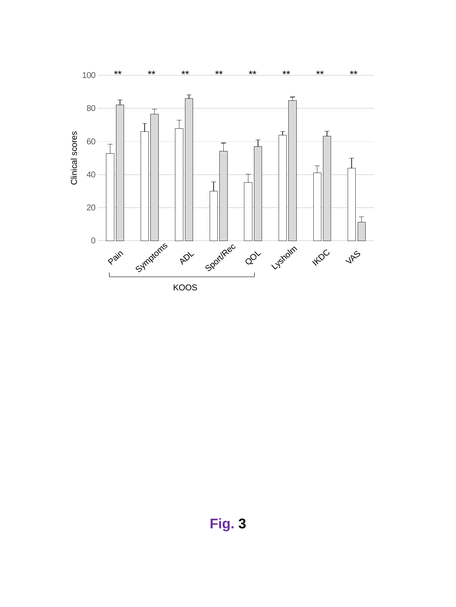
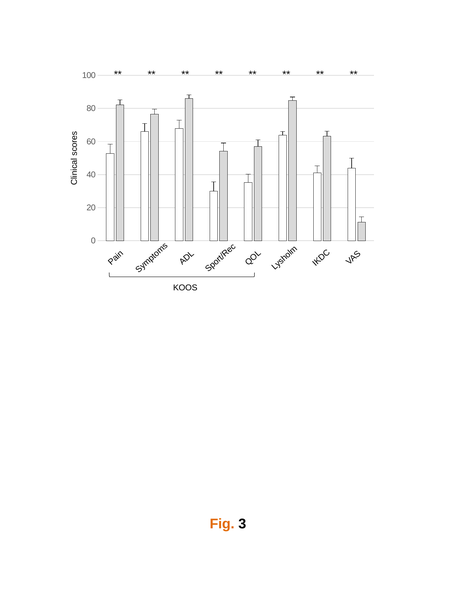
Fig colour: purple -> orange
